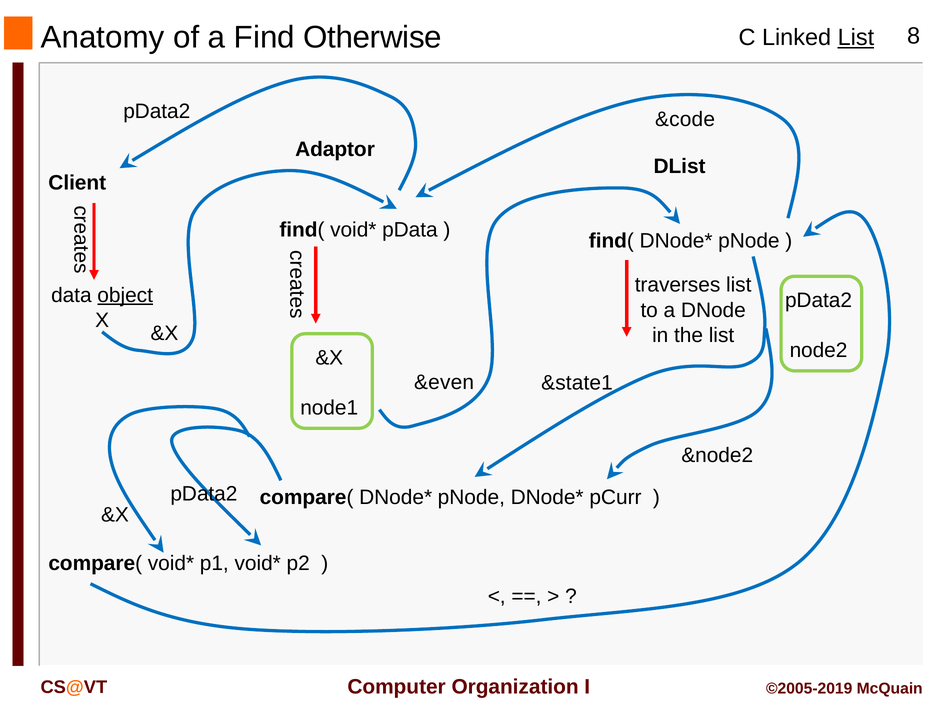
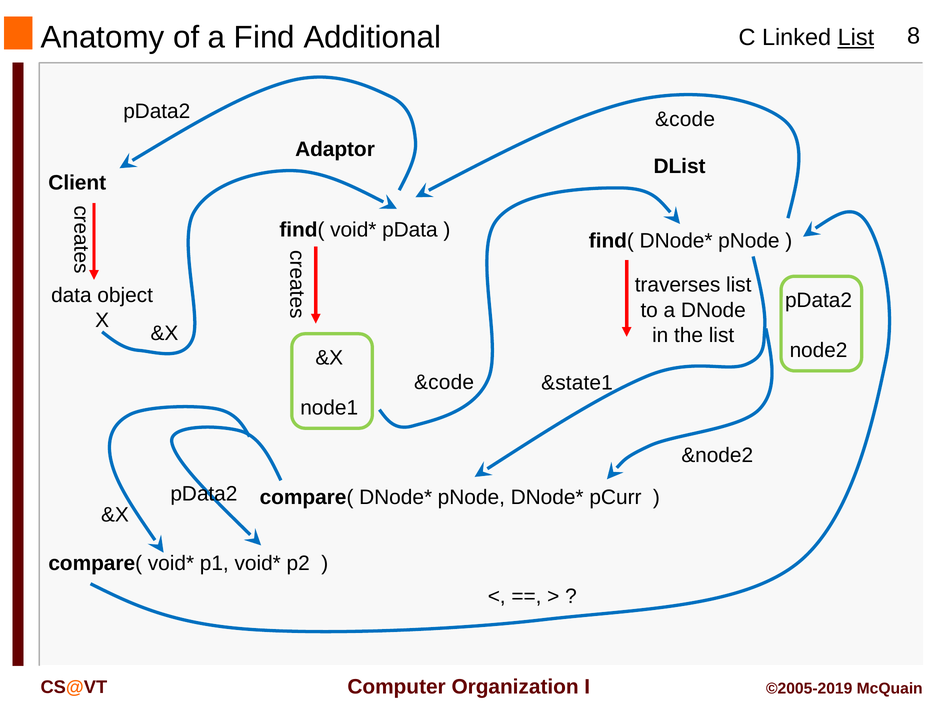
Otherwise: Otherwise -> Additional
object underline: present -> none
&even at (444, 383): &even -> &code
